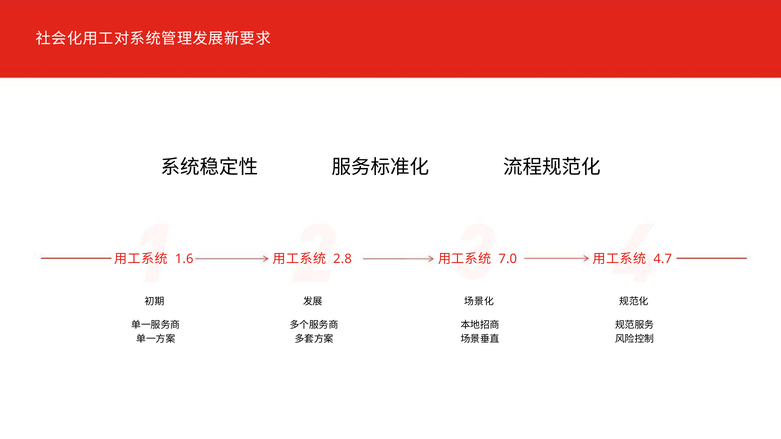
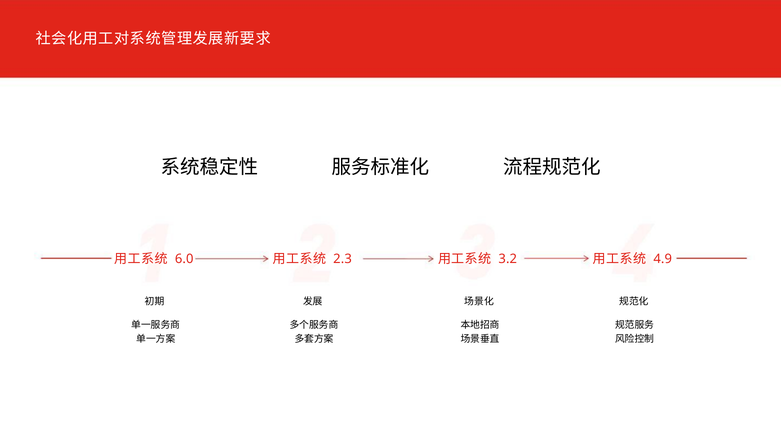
1.6: 1.6 -> 6.0
2.8: 2.8 -> 2.3
7.0: 7.0 -> 3.2
4.7: 4.7 -> 4.9
